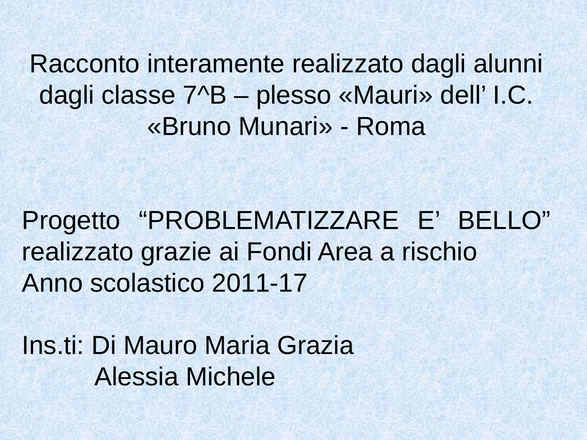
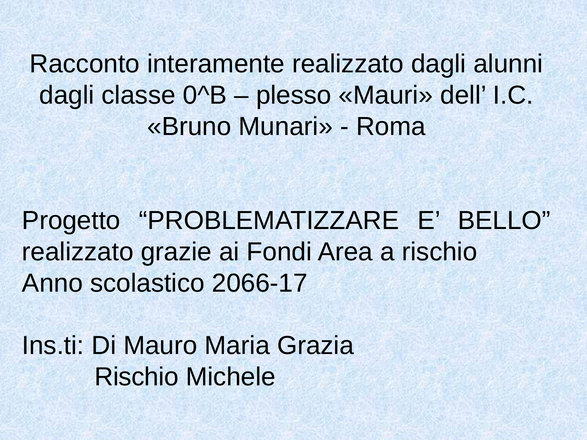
7^B: 7^B -> 0^B
2011-17: 2011-17 -> 2066-17
Alessia at (136, 377): Alessia -> Rischio
